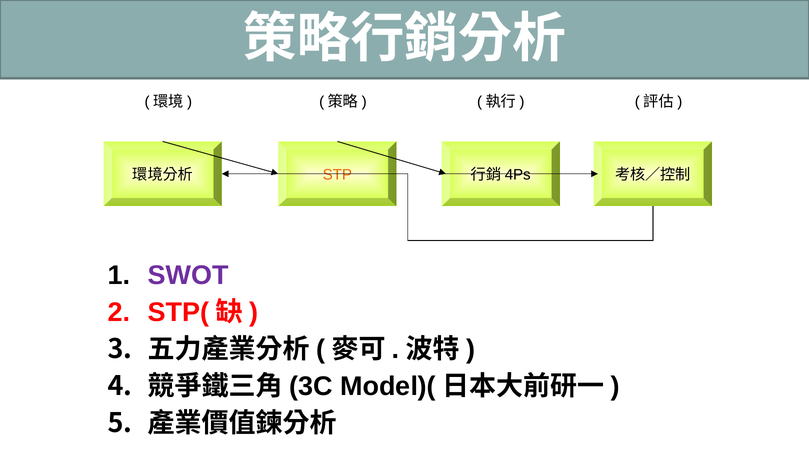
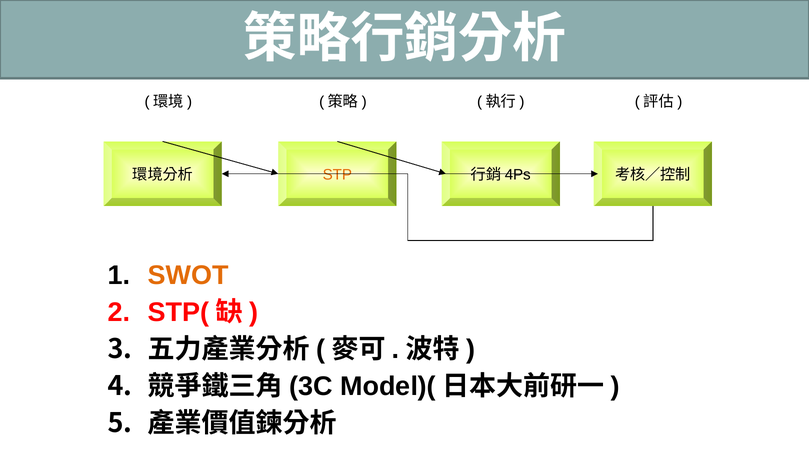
SWOT colour: purple -> orange
